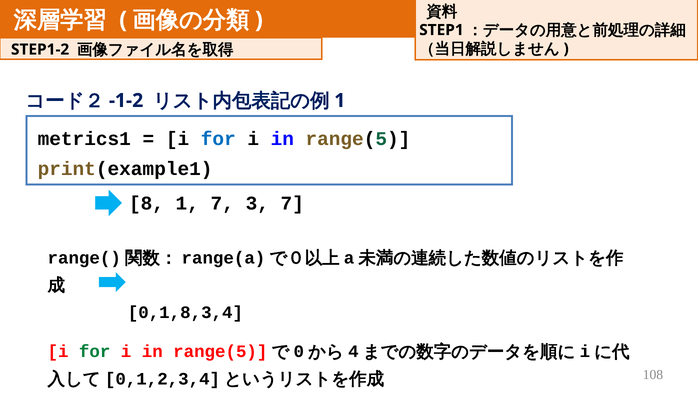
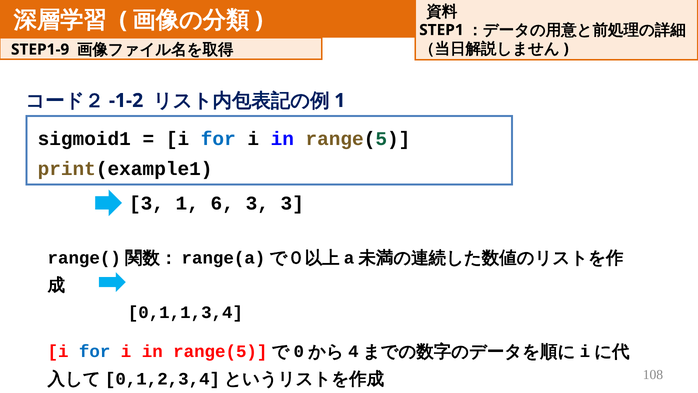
STEP1-2: STEP1-2 -> STEP1-9
metrics1: metrics1 -> sigmoid1
8 at (146, 203): 8 -> 3
1 7: 7 -> 6
3 7: 7 -> 3
0,1,8,3,4: 0,1,8,3,4 -> 0,1,1,3,4
for at (95, 351) colour: green -> blue
